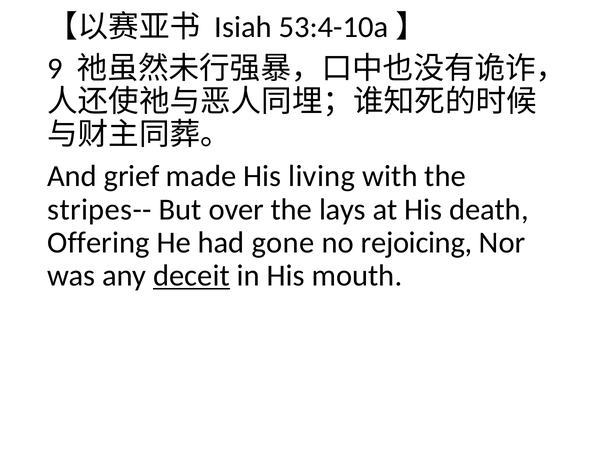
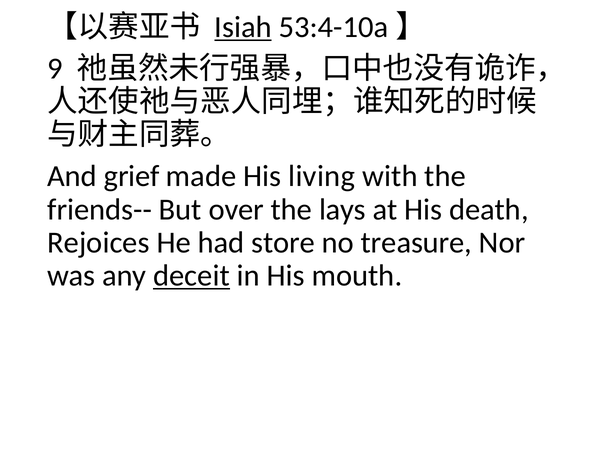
Isiah underline: none -> present
stripes--: stripes-- -> friends--
Offering: Offering -> Rejoices
gone: gone -> store
rejoicing: rejoicing -> treasure
